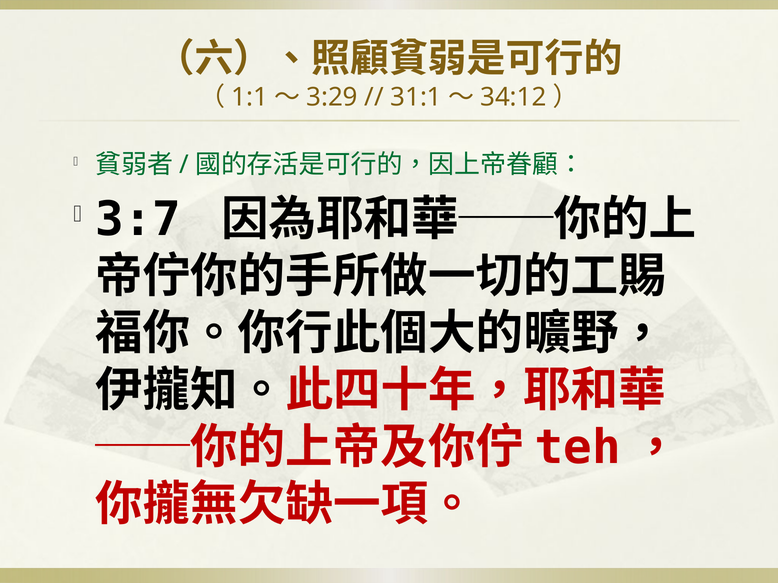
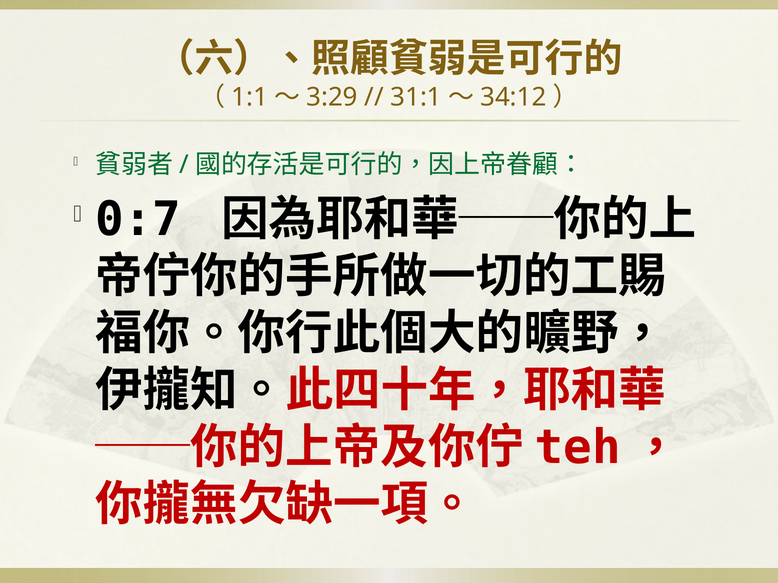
3:7: 3:7 -> 0:7
